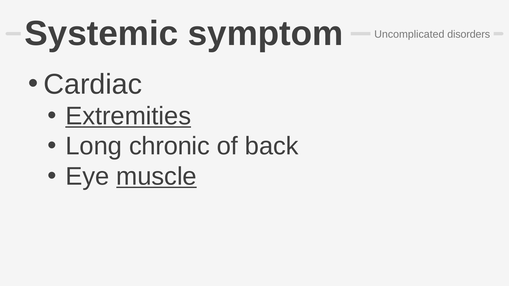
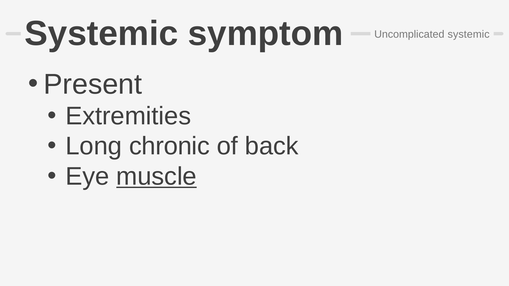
Uncomplicated disorders: disorders -> systemic
Cardiac: Cardiac -> Present
Extremities underline: present -> none
